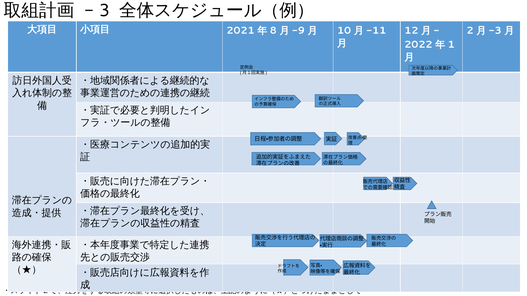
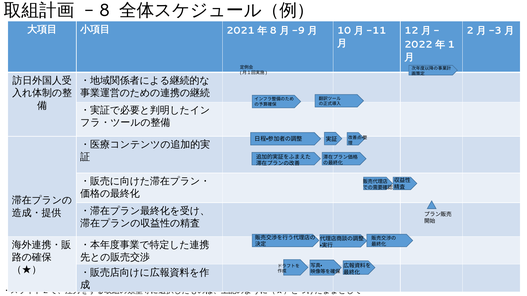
3 at (105, 10): 3 -> 8
